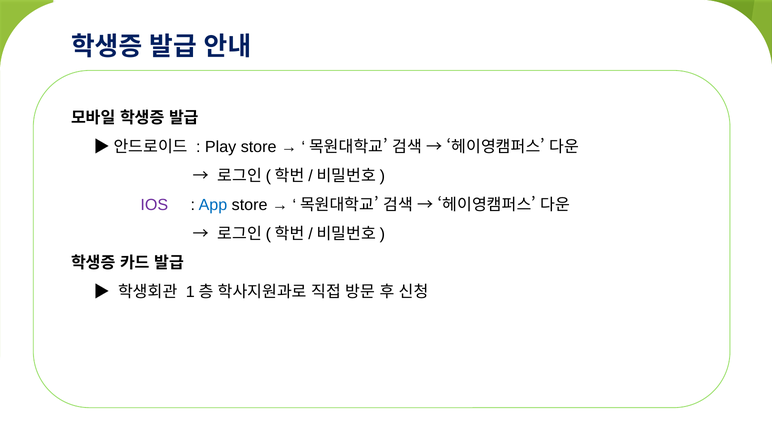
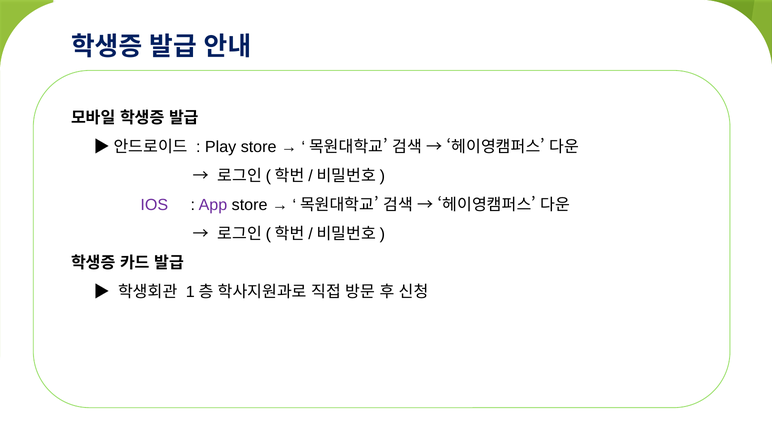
App colour: blue -> purple
